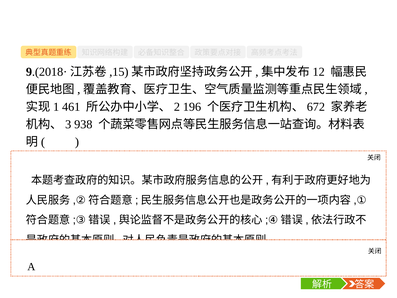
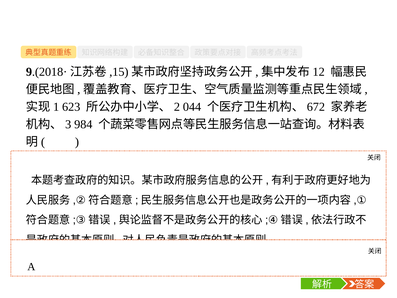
461: 461 -> 623
196: 196 -> 044
938: 938 -> 984
